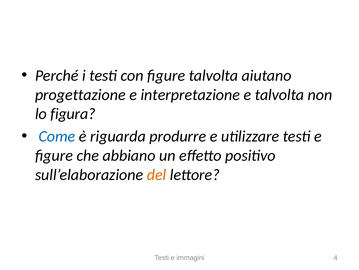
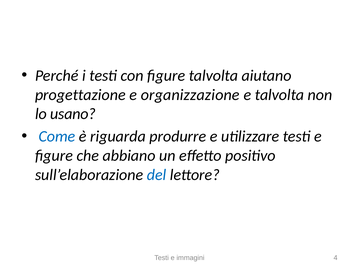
interpretazione: interpretazione -> organizzazione
figura: figura -> usano
del colour: orange -> blue
